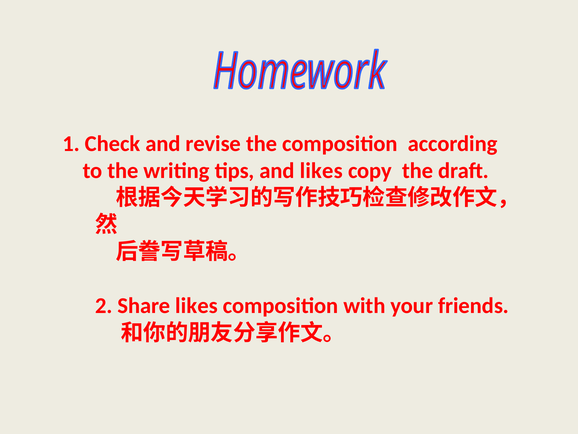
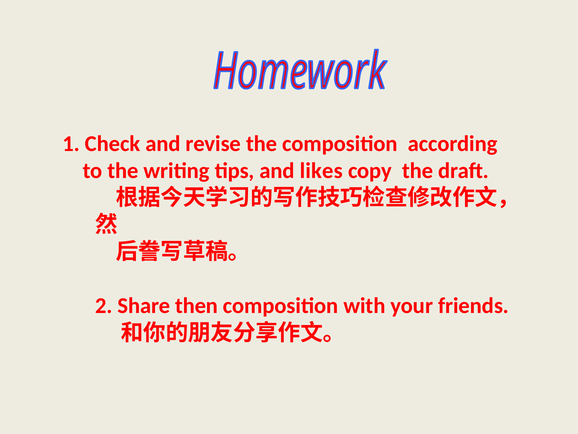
Share likes: likes -> then
